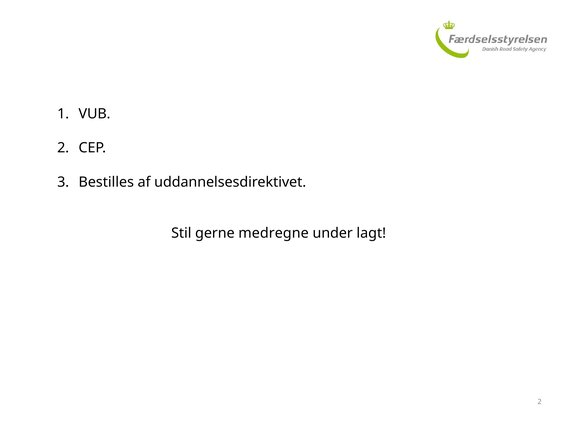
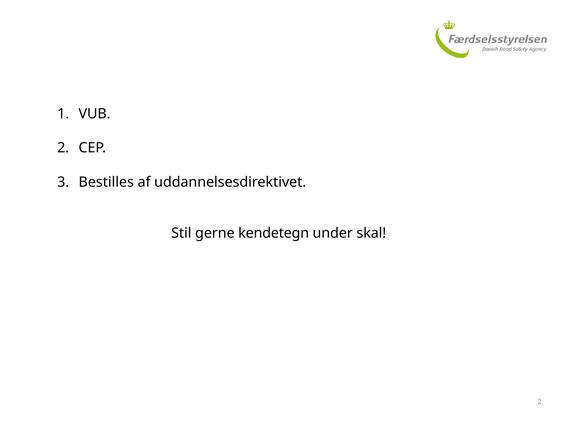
medregne: medregne -> kendetegn
lagt: lagt -> skal
